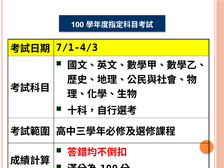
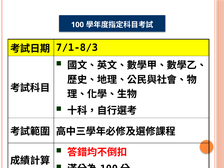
7/1-4/3: 7/1-4/3 -> 7/1-8/3
